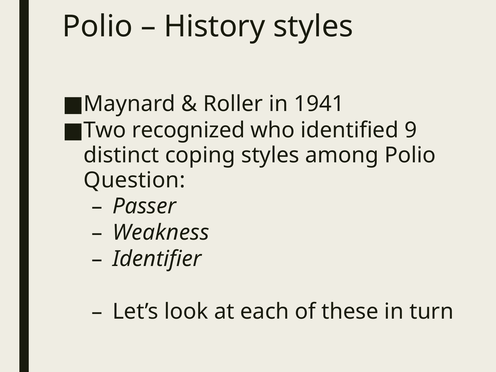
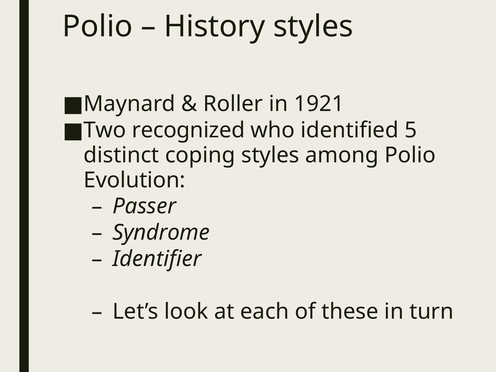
1941: 1941 -> 1921
9: 9 -> 5
Question: Question -> Evolution
Weakness: Weakness -> Syndrome
